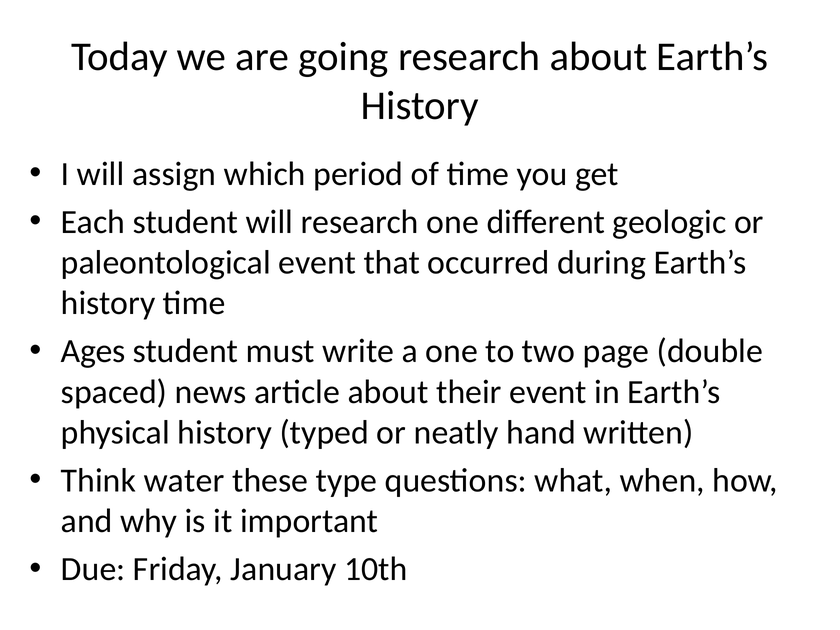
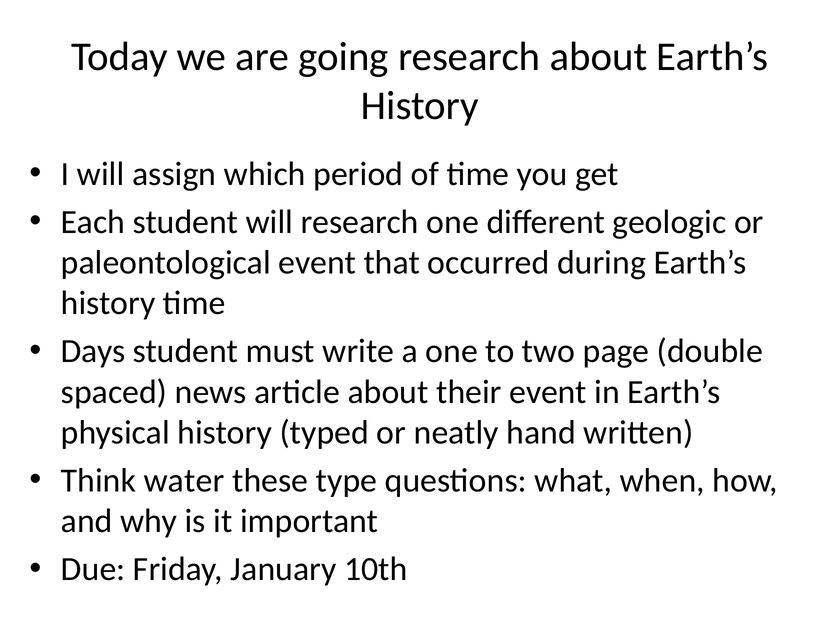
Ages: Ages -> Days
